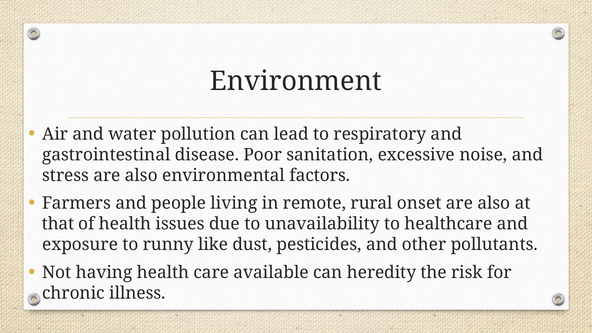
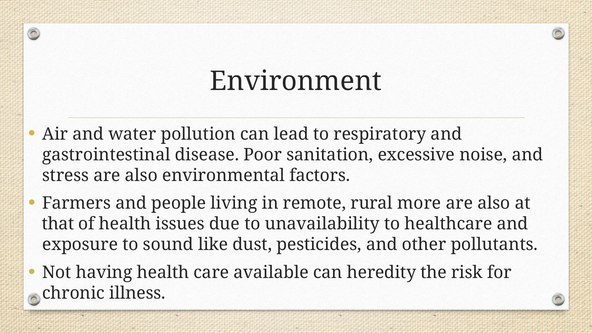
onset: onset -> more
runny: runny -> sound
